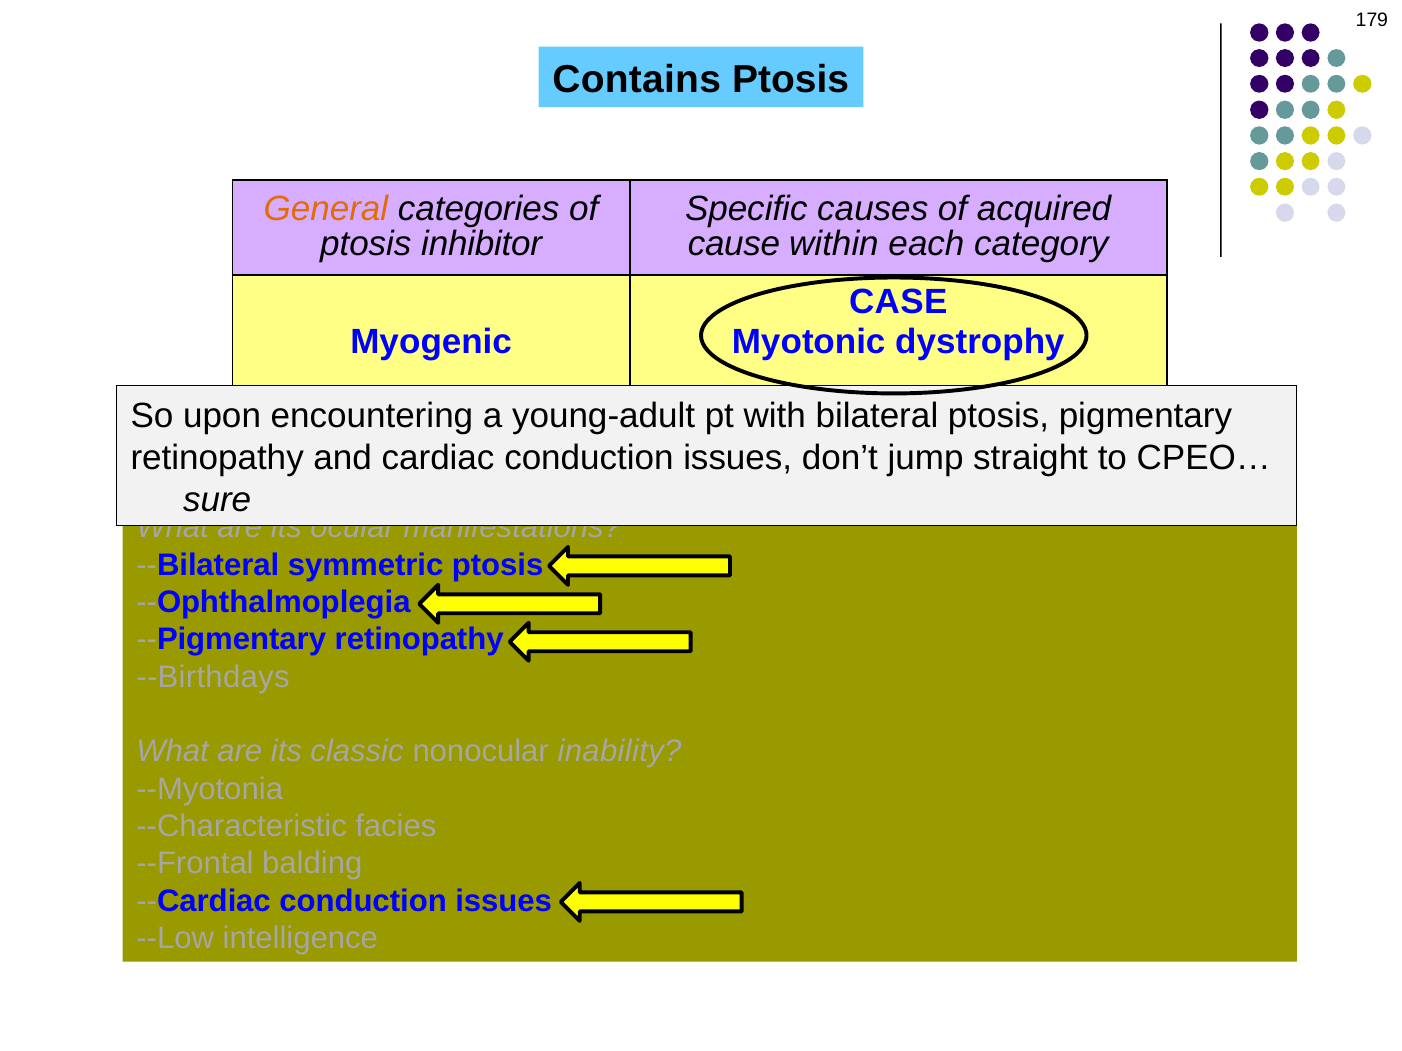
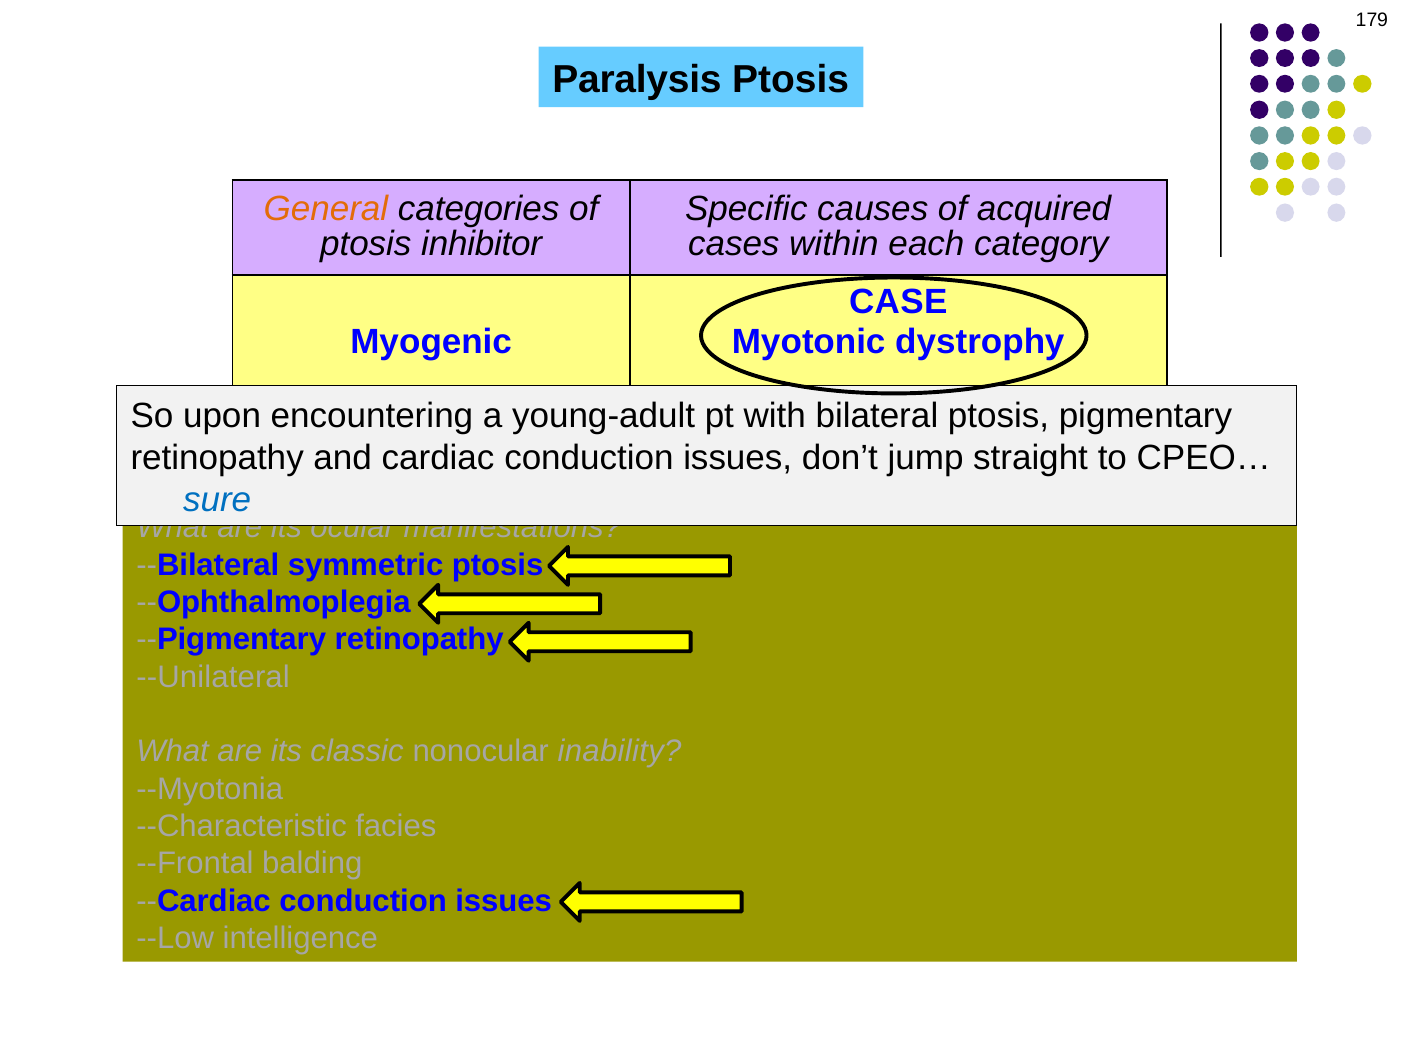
Contains: Contains -> Paralysis
cause: cause -> cases
sure colour: black -> blue
--Birthdays: --Birthdays -> --Unilateral
